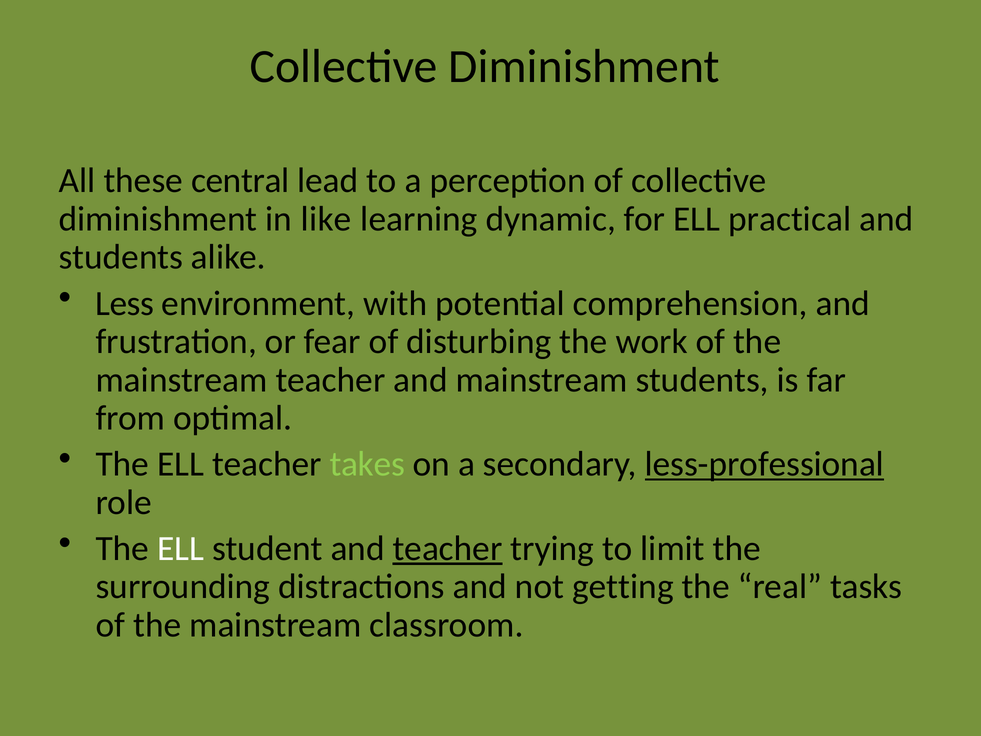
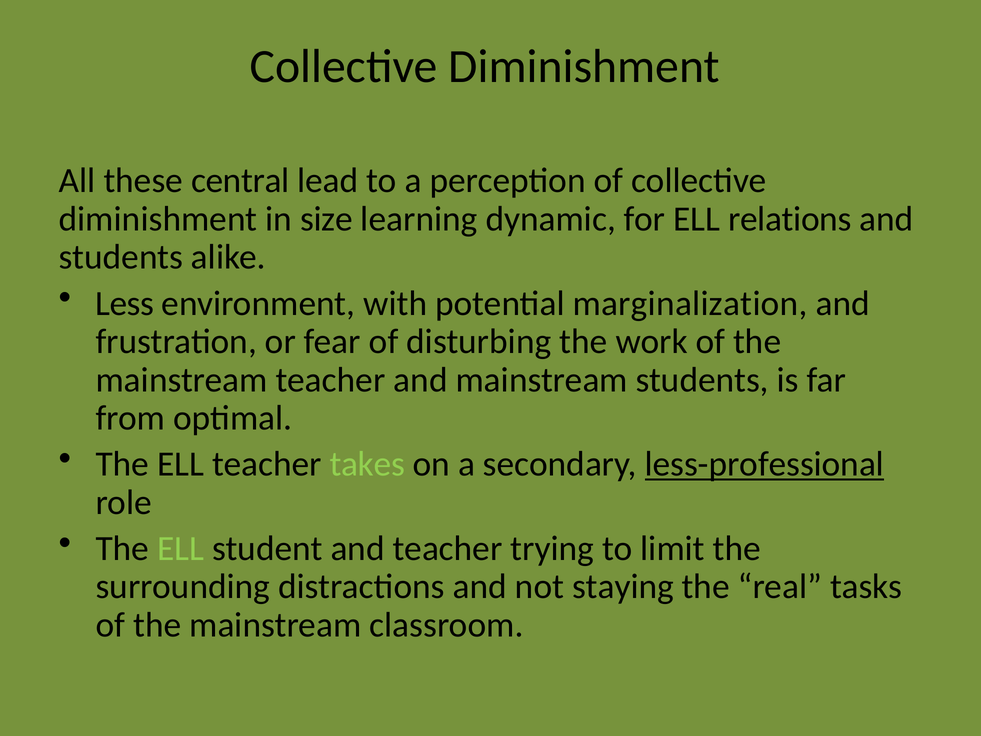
like: like -> size
practical: practical -> relations
comprehension: comprehension -> marginalization
ELL at (181, 548) colour: white -> light green
teacher at (448, 548) underline: present -> none
getting: getting -> staying
